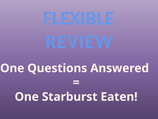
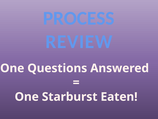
FLEXIBLE: FLEXIBLE -> PROCESS
